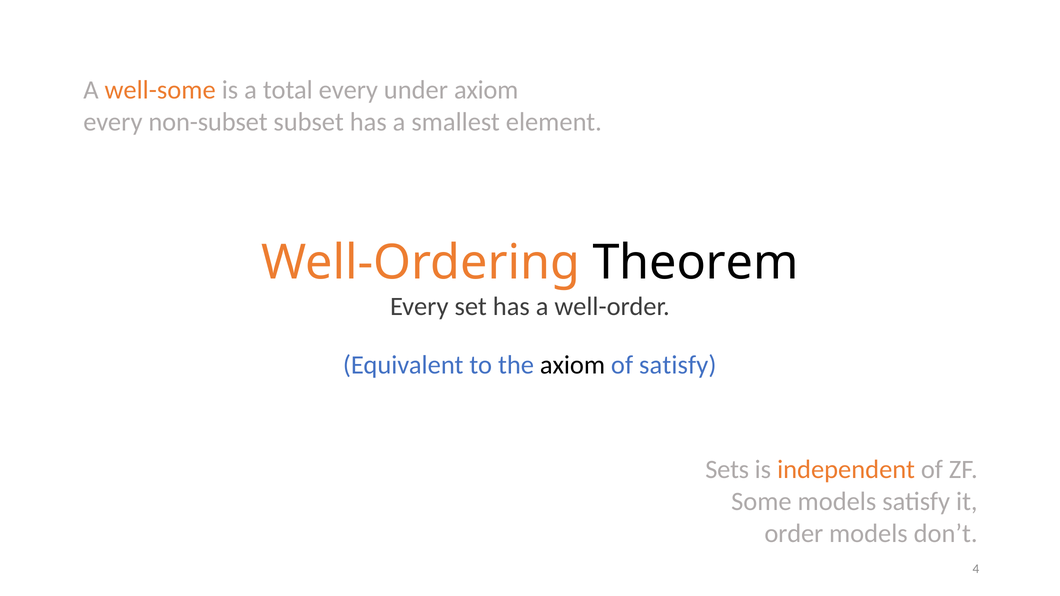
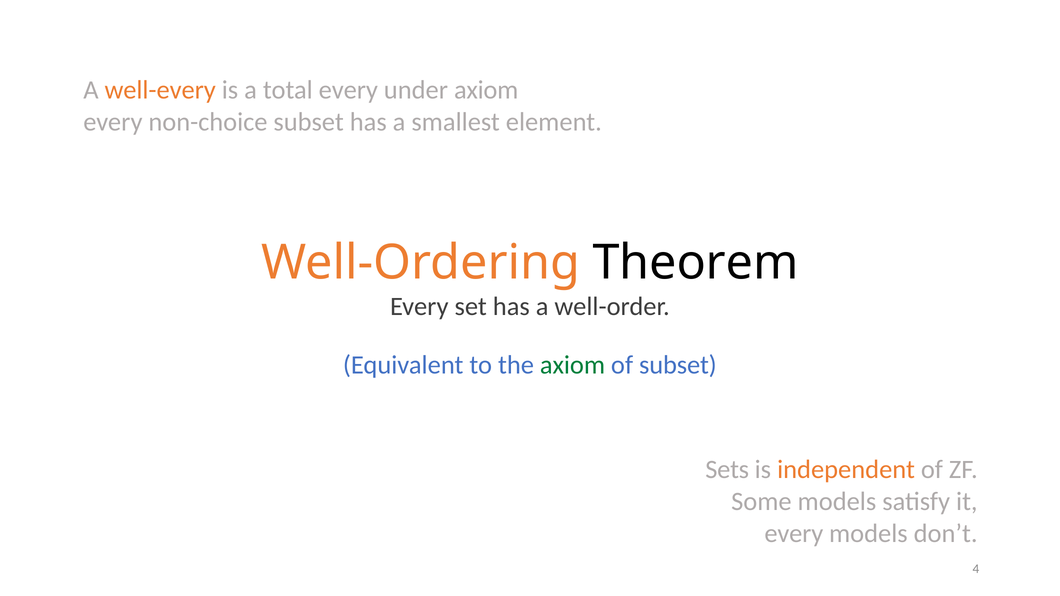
well-some: well-some -> well-every
non-subset: non-subset -> non-choice
axiom at (572, 365) colour: black -> green
of satisfy: satisfy -> subset
order at (794, 534): order -> every
